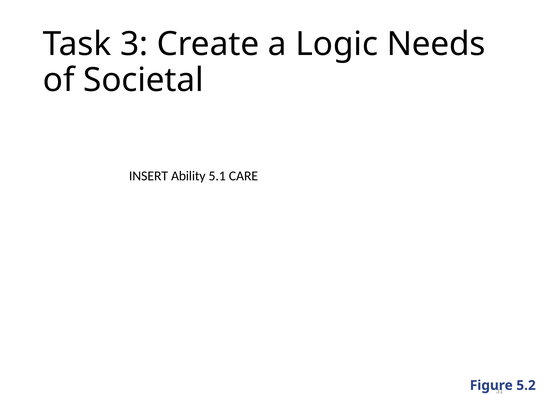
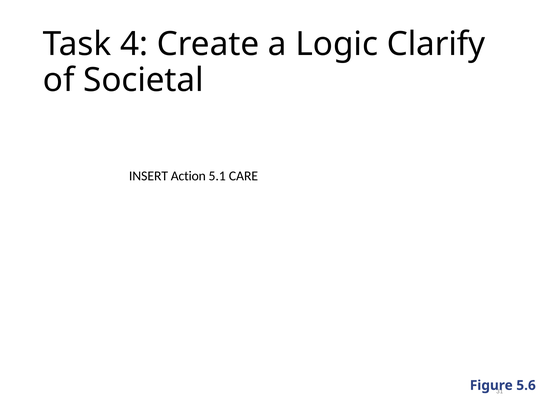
3: 3 -> 4
Needs: Needs -> Clarify
Ability: Ability -> Action
5.2: 5.2 -> 5.6
